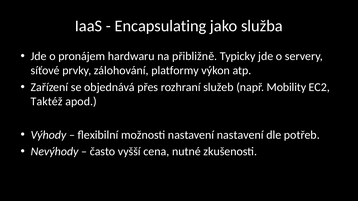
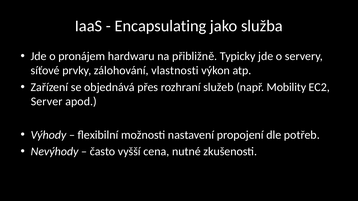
platformy: platformy -> vlastnosti
Taktéž: Taktéž -> Server
nastavení nastavení: nastavení -> propojení
